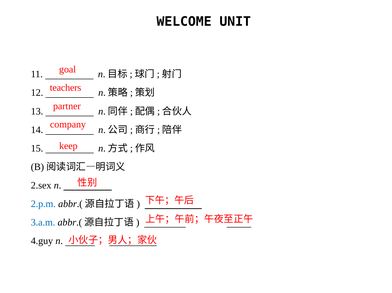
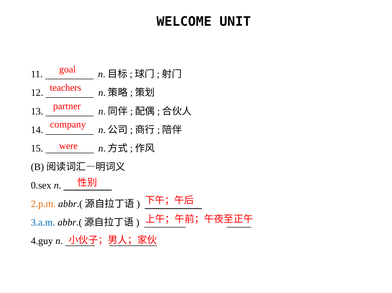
keep: keep -> were
2.sex: 2.sex -> 0.sex
2.p.m colour: blue -> orange
